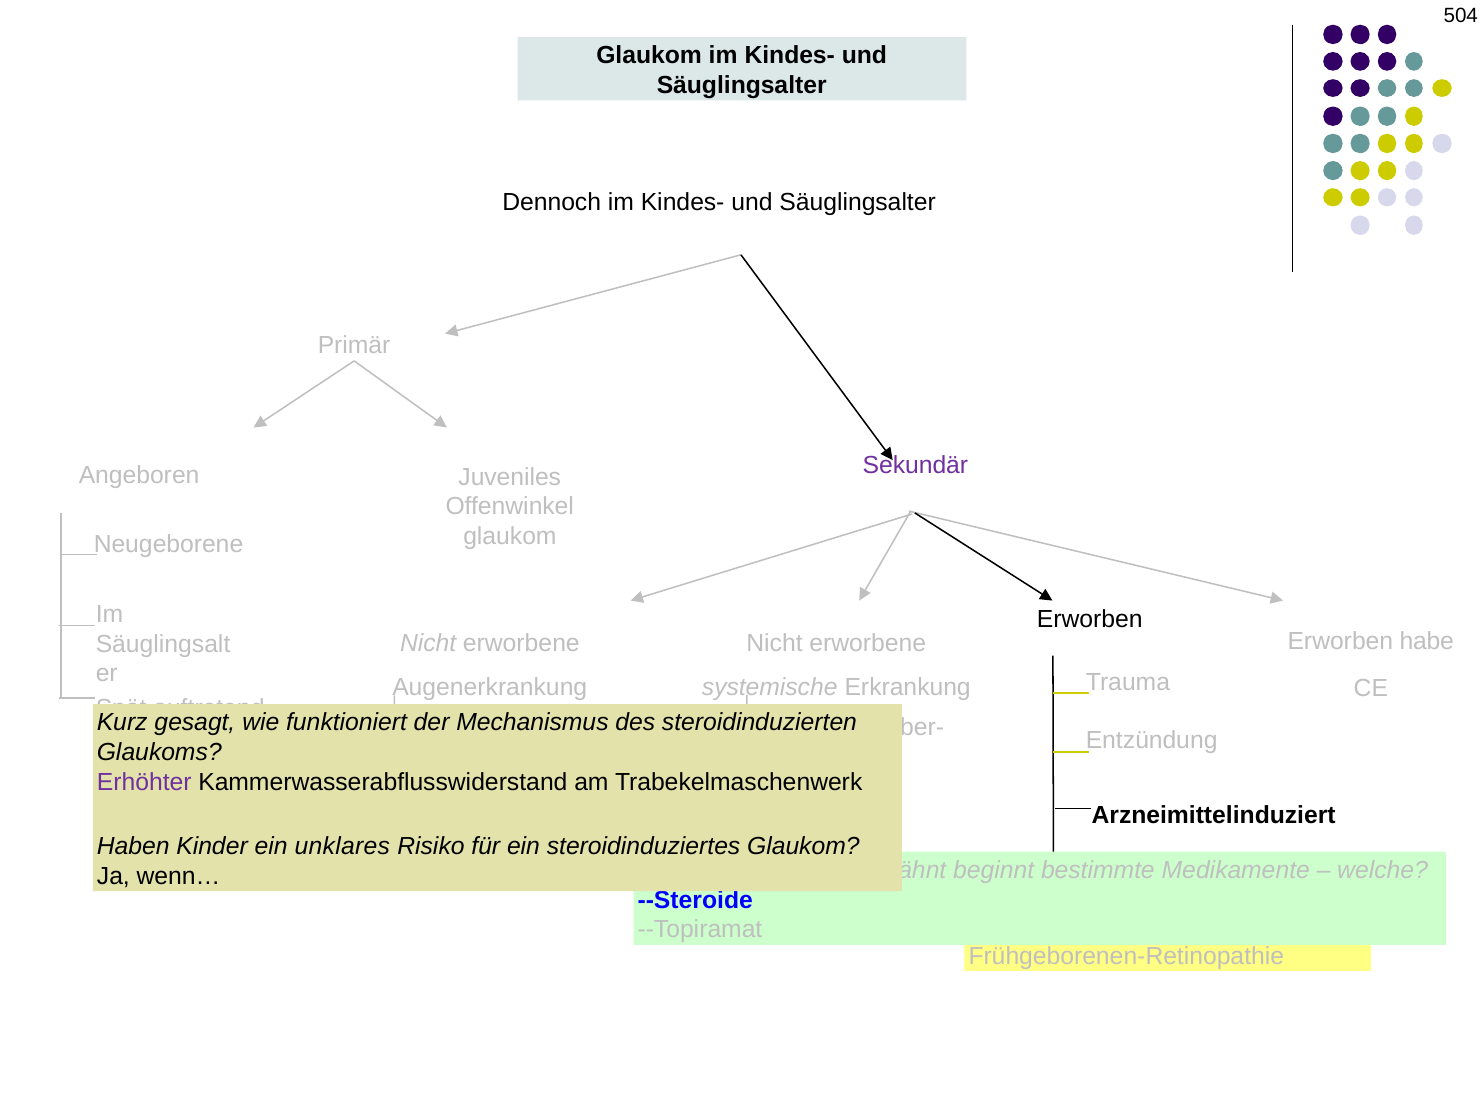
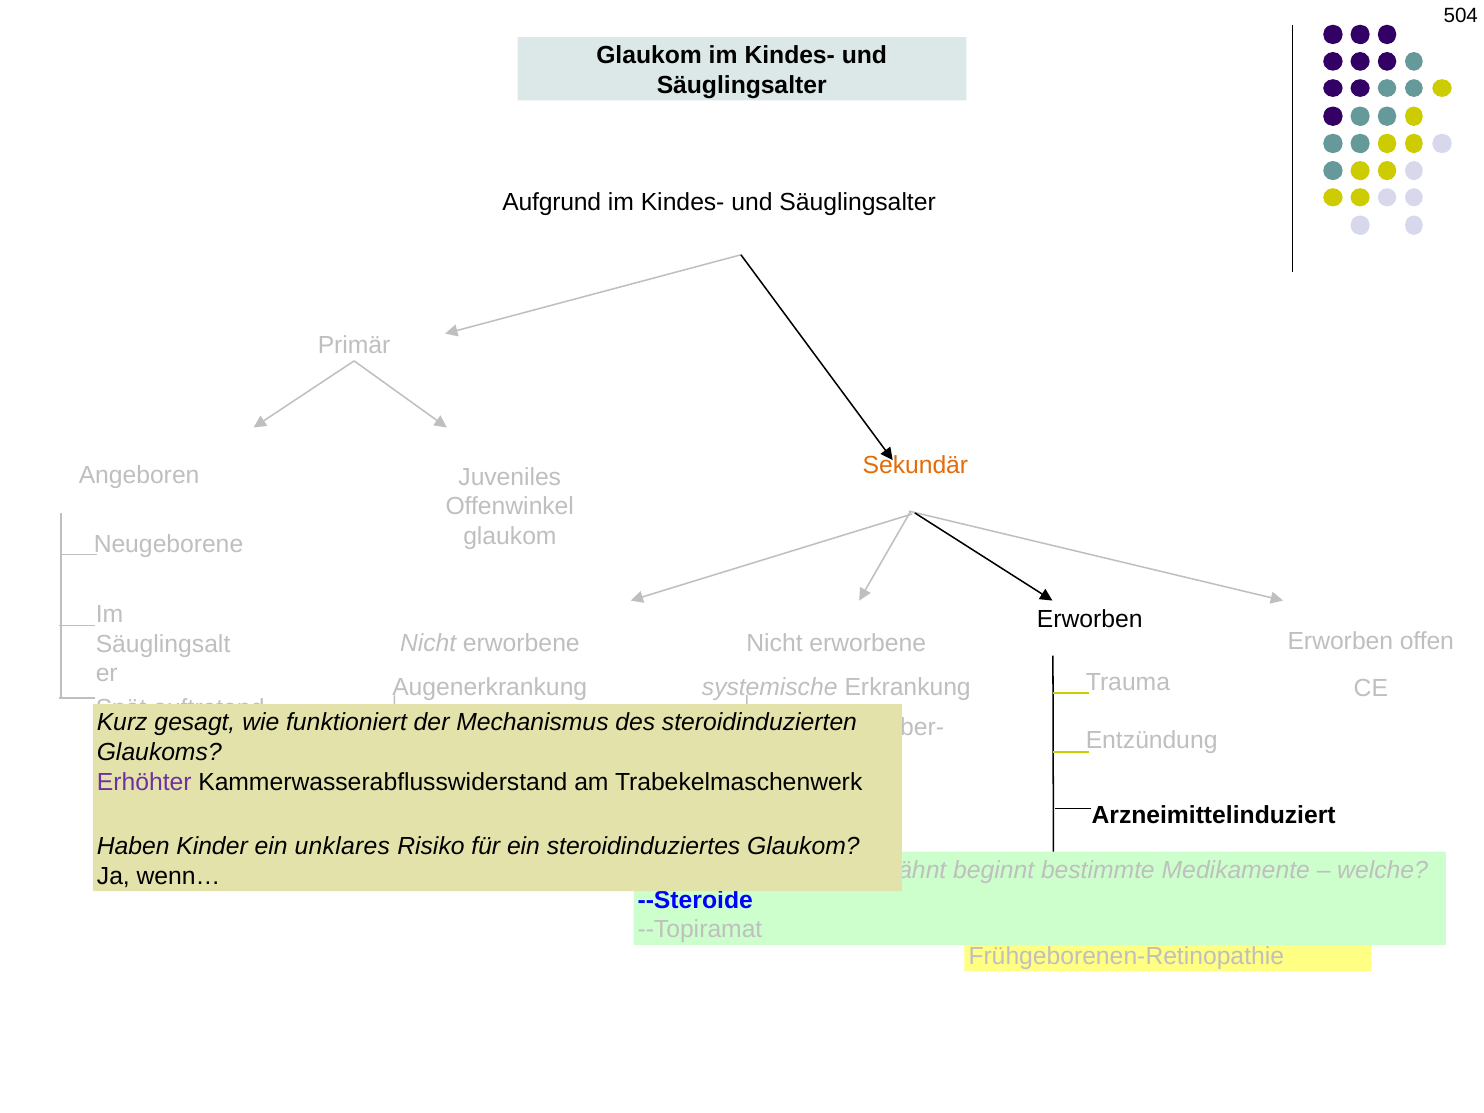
Dennoch: Dennoch -> Aufgrund
Sekundär colour: purple -> orange
habe: habe -> offen
